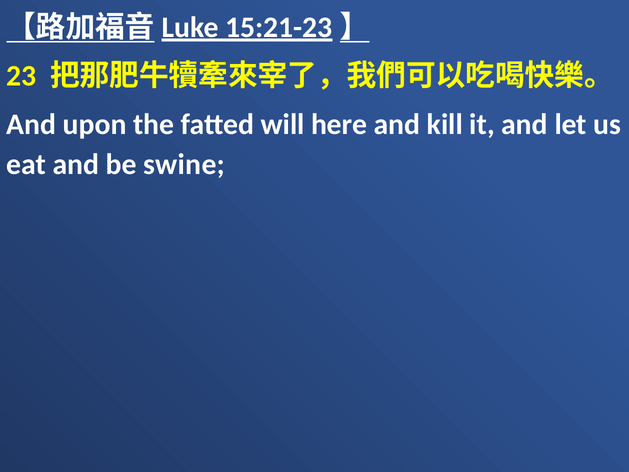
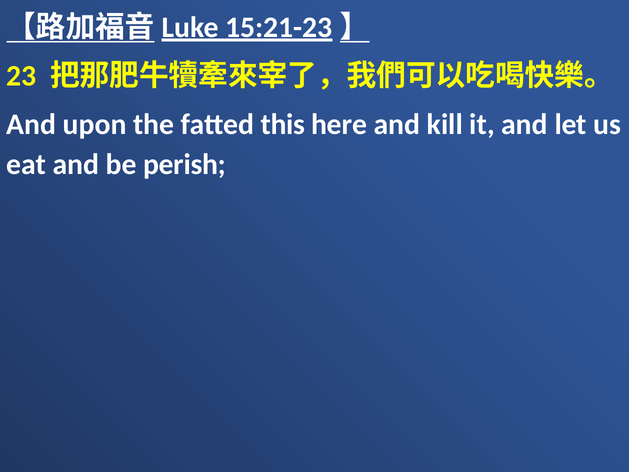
will: will -> this
swine: swine -> perish
